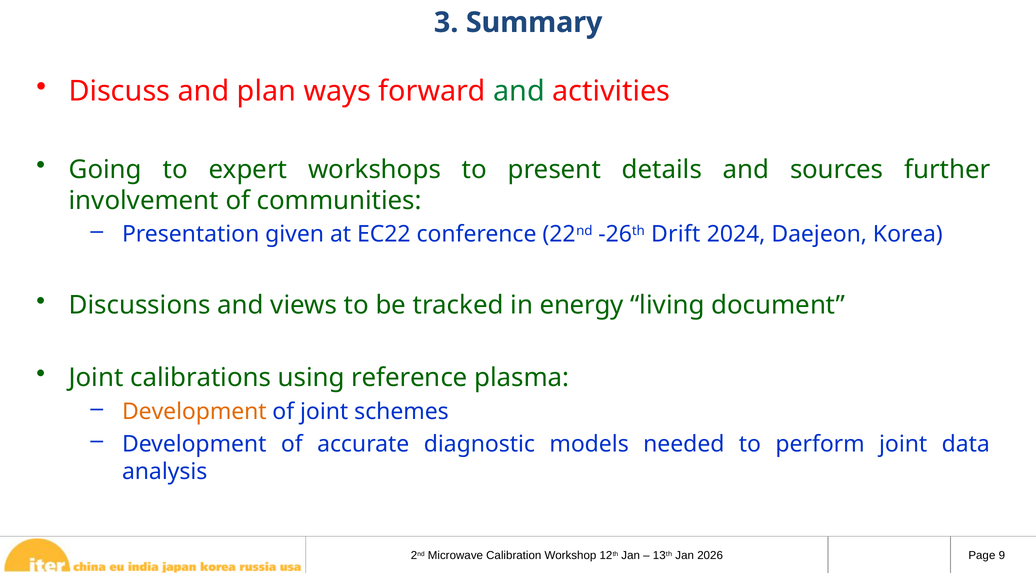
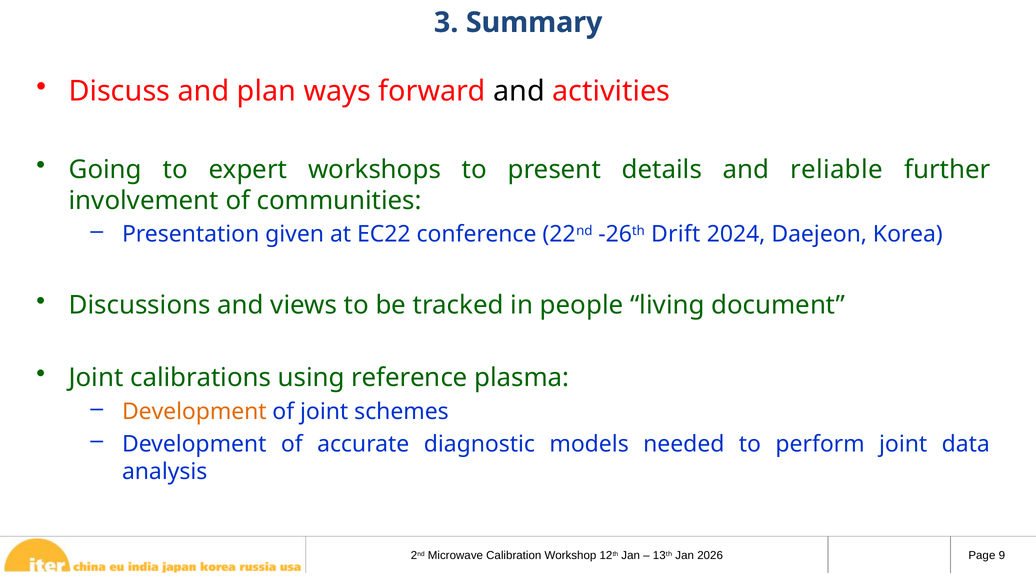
and at (519, 91) colour: green -> black
sources: sources -> reliable
energy: energy -> people
